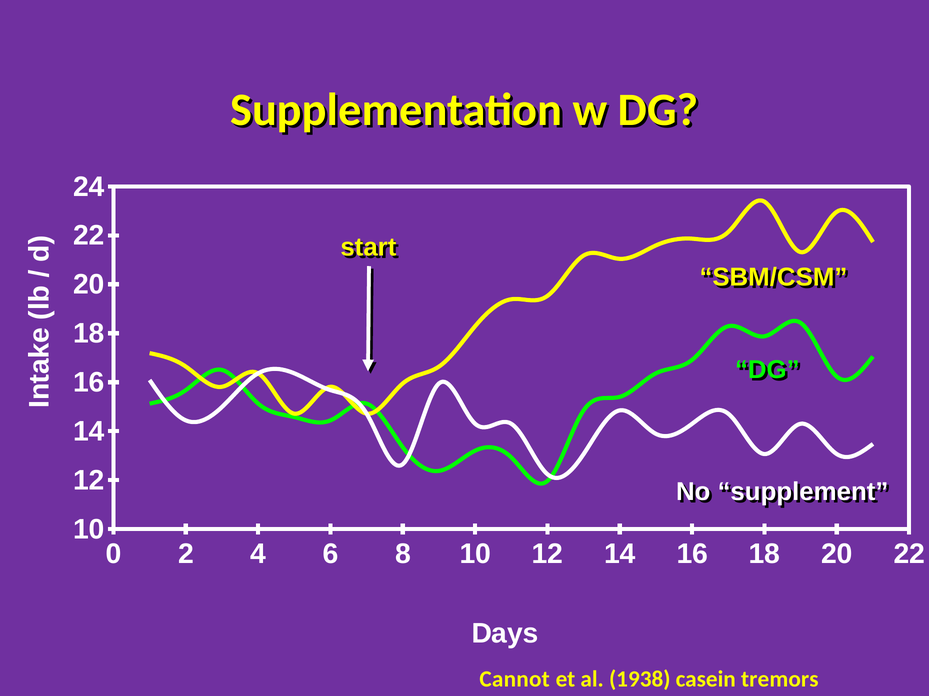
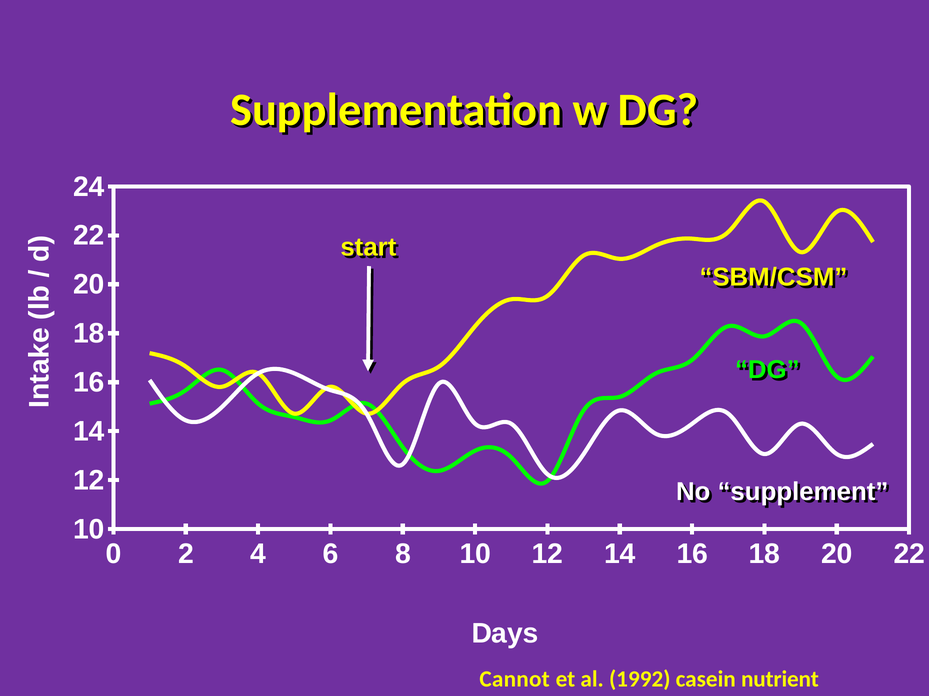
1938: 1938 -> 1992
tremors: tremors -> nutrient
